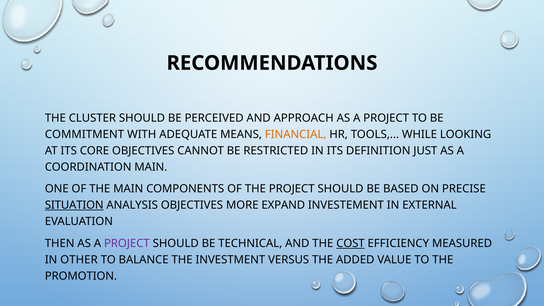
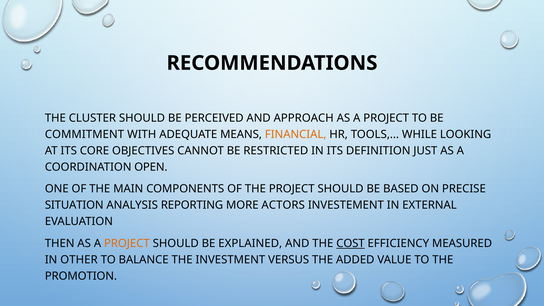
COORDINATION MAIN: MAIN -> OPEN
SITUATION underline: present -> none
ANALYSIS OBJECTIVES: OBJECTIVES -> REPORTING
EXPAND: EXPAND -> ACTORS
PROJECT at (127, 244) colour: purple -> orange
TECHNICAL: TECHNICAL -> EXPLAINED
